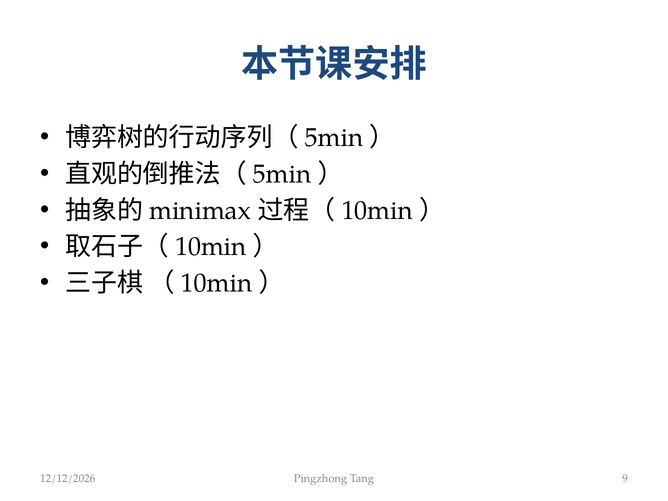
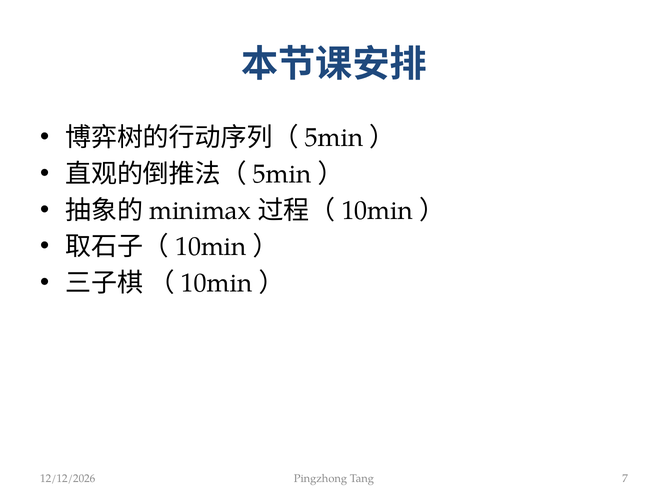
9: 9 -> 7
